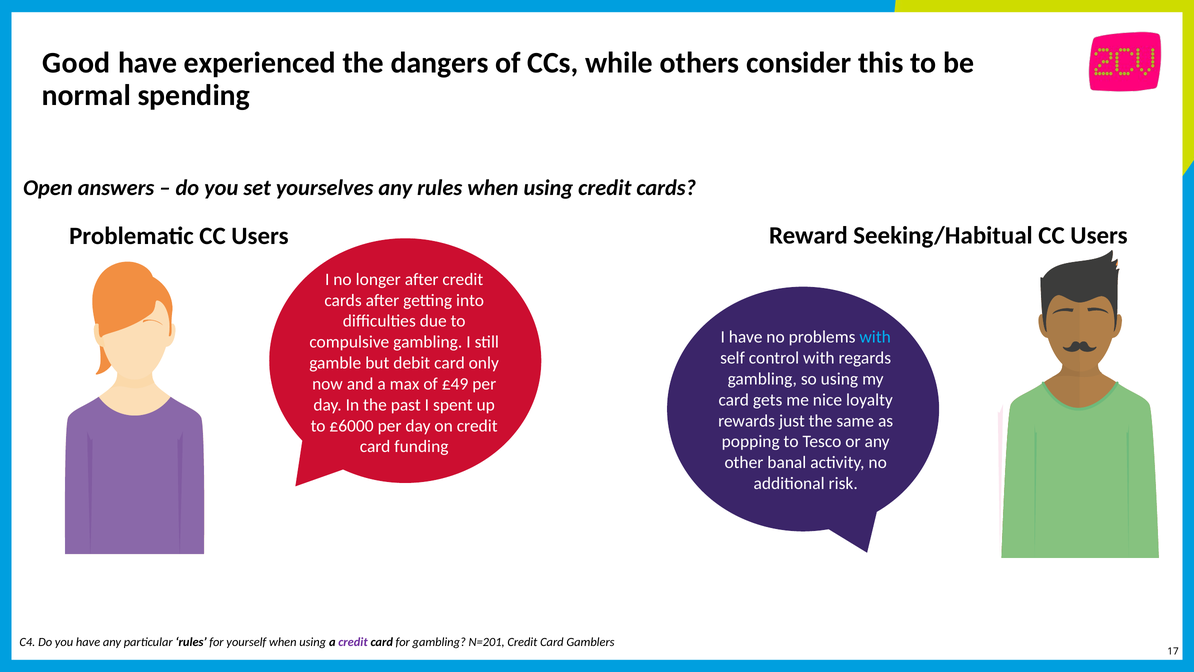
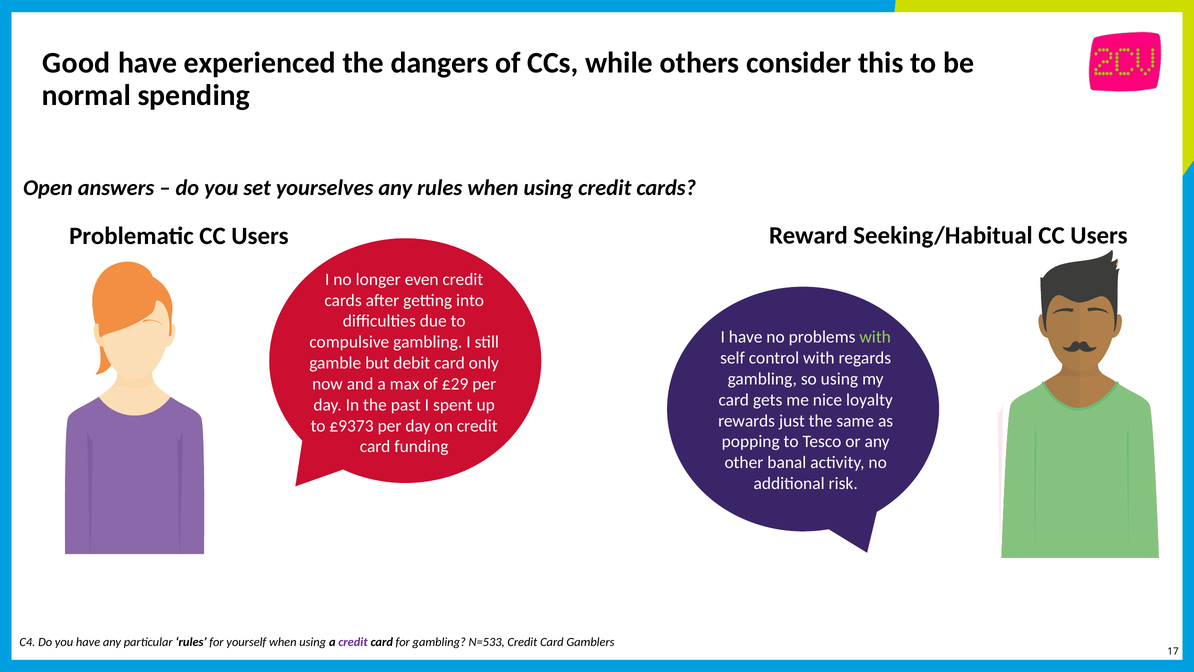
longer after: after -> even
with at (875, 337) colour: light blue -> light green
£49: £49 -> £29
£6000: £6000 -> £9373
N=201: N=201 -> N=533
